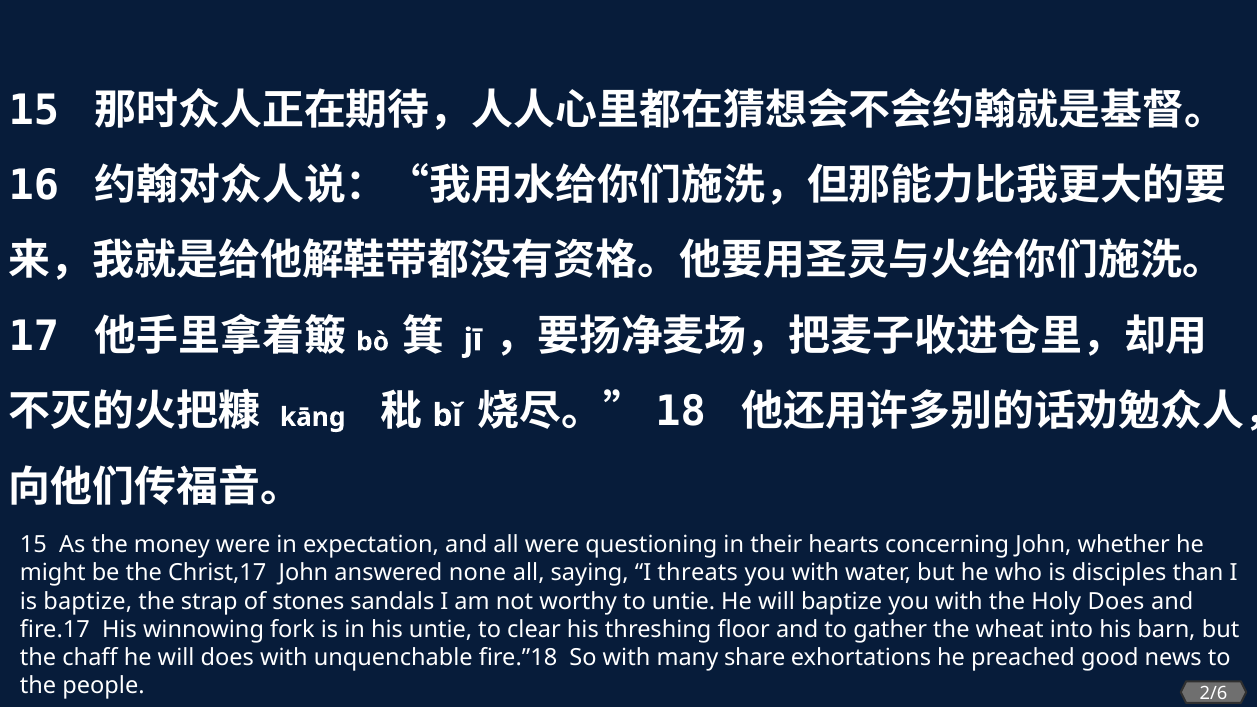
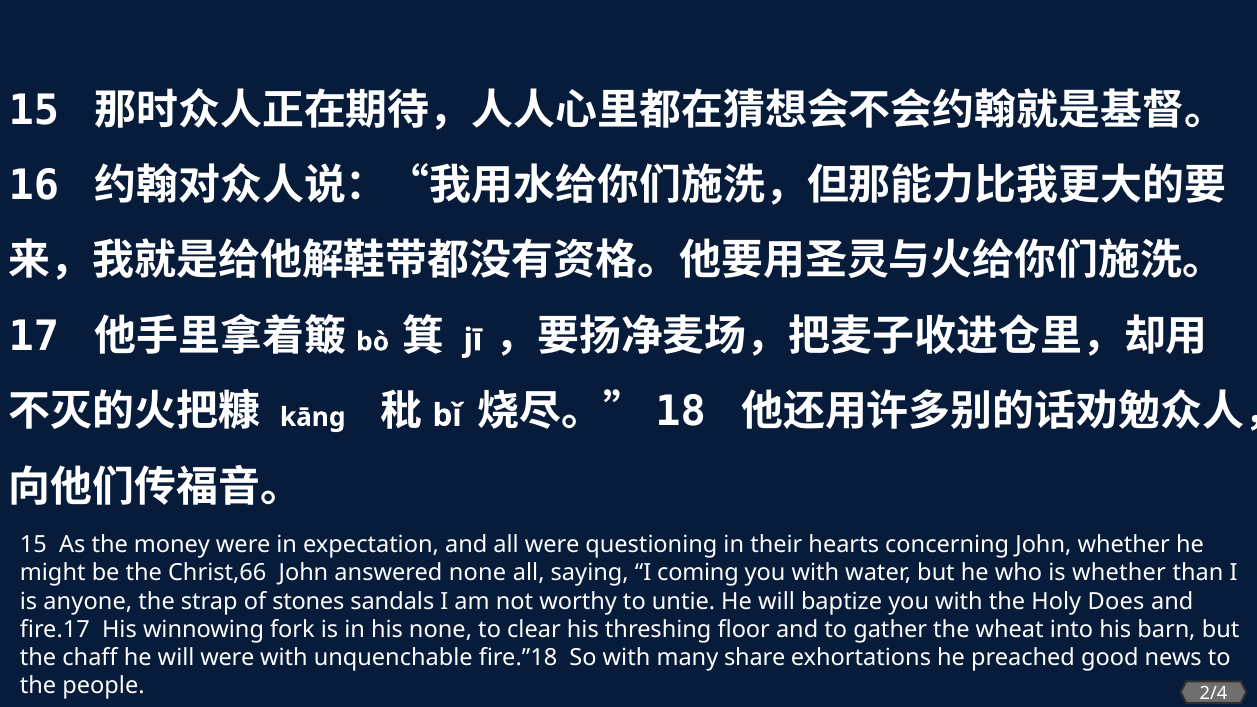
Christ,17: Christ,17 -> Christ,66
threats: threats -> coming
is disciples: disciples -> whether
is baptize: baptize -> anyone
his untie: untie -> none
will does: does -> were
2/6: 2/6 -> 2/4
